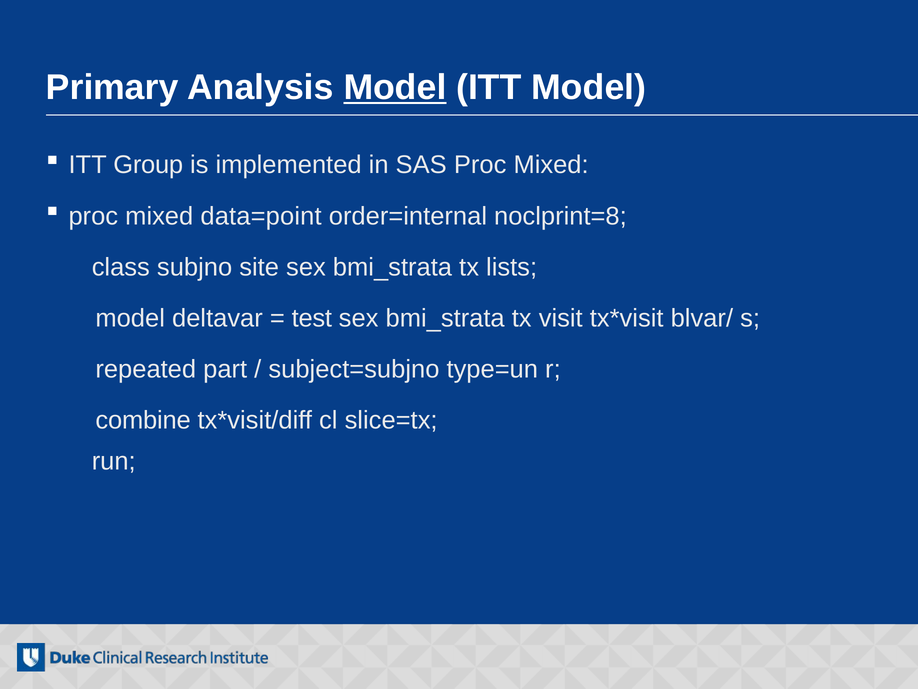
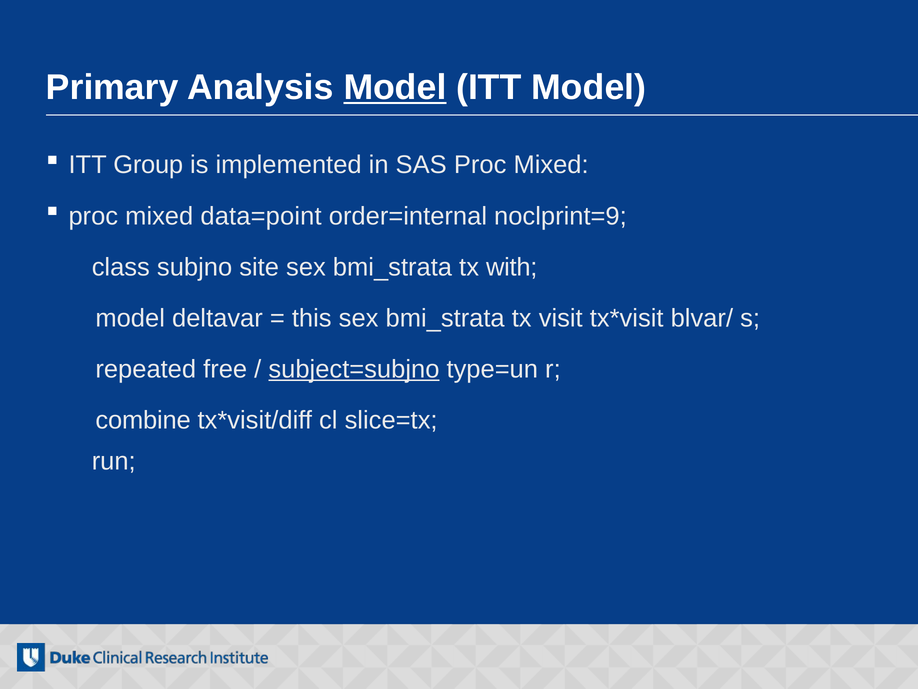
noclprint=8: noclprint=8 -> noclprint=9
lists: lists -> with
test: test -> this
part: part -> free
subject=subjno underline: none -> present
